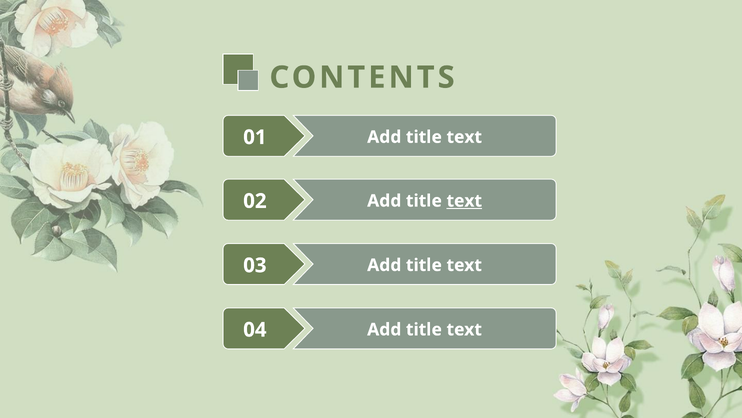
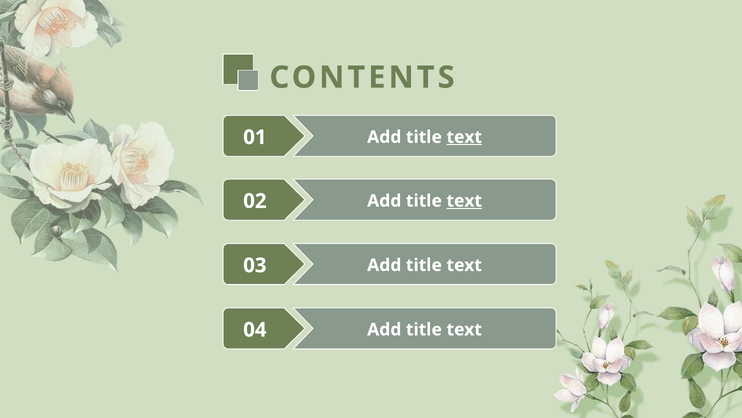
text at (464, 137) underline: none -> present
